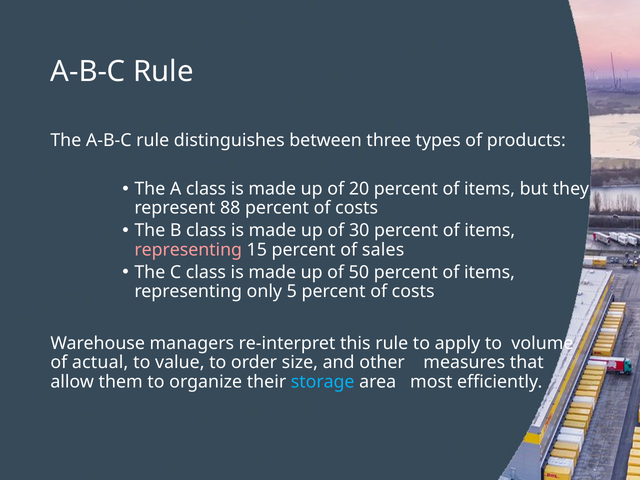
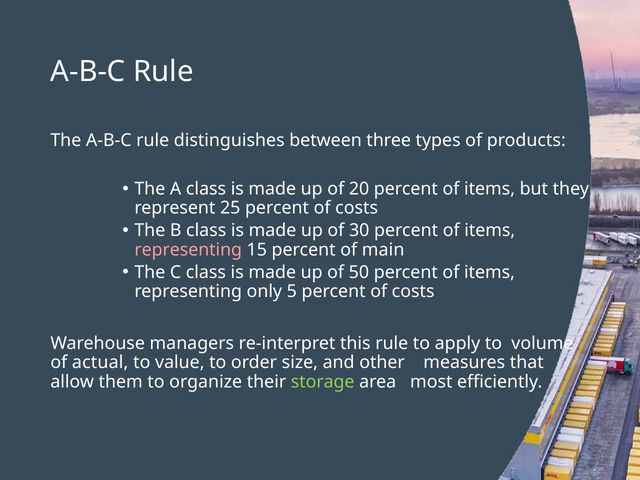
88: 88 -> 25
sales: sales -> main
storage colour: light blue -> light green
